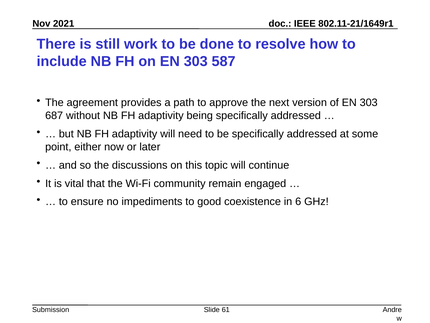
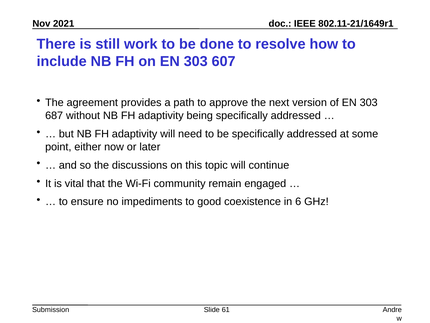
587: 587 -> 607
